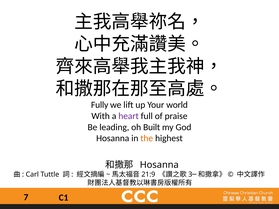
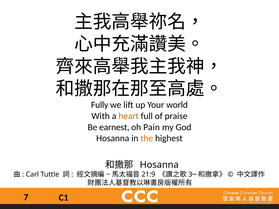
heart colour: purple -> orange
leading: leading -> earnest
Built: Built -> Pain
